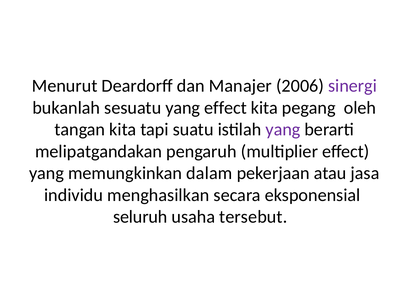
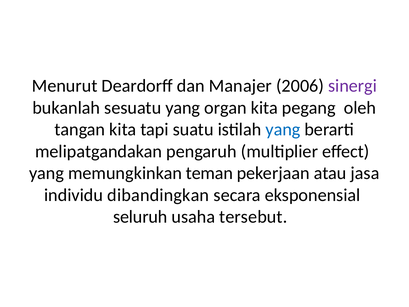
yang effect: effect -> organ
yang at (283, 129) colour: purple -> blue
dalam: dalam -> teman
menghasilkan: menghasilkan -> dibandingkan
